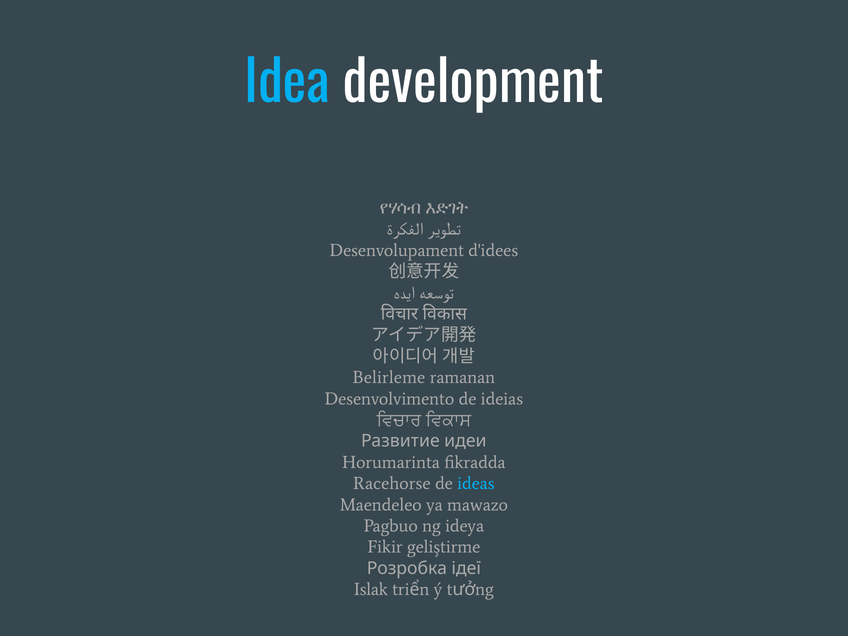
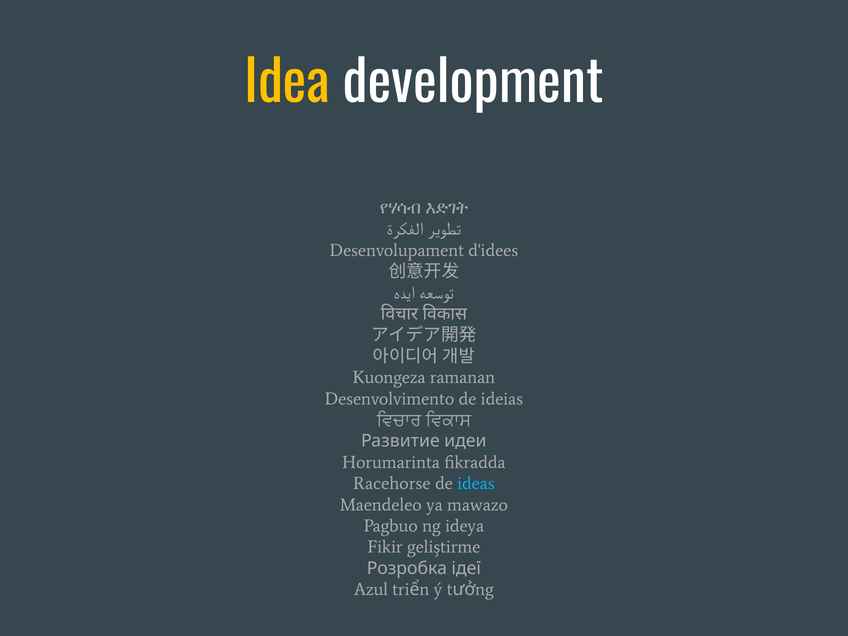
Idea colour: light blue -> yellow
Belirleme: Belirleme -> Kuongeza
Islak: Islak -> Azul
